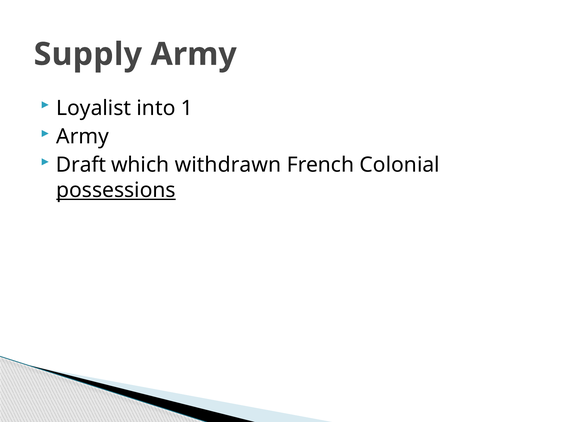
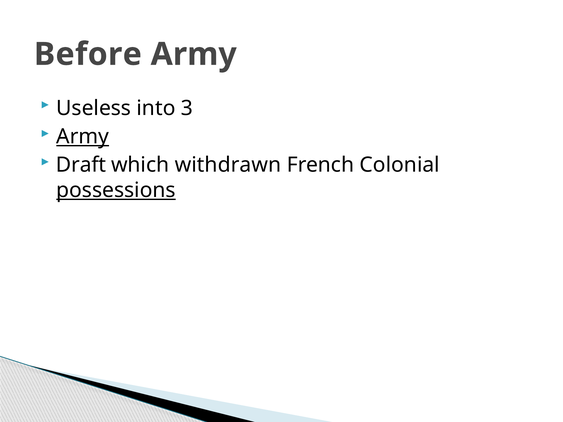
Supply: Supply -> Before
Loyalist: Loyalist -> Useless
1: 1 -> 3
Army at (83, 137) underline: none -> present
